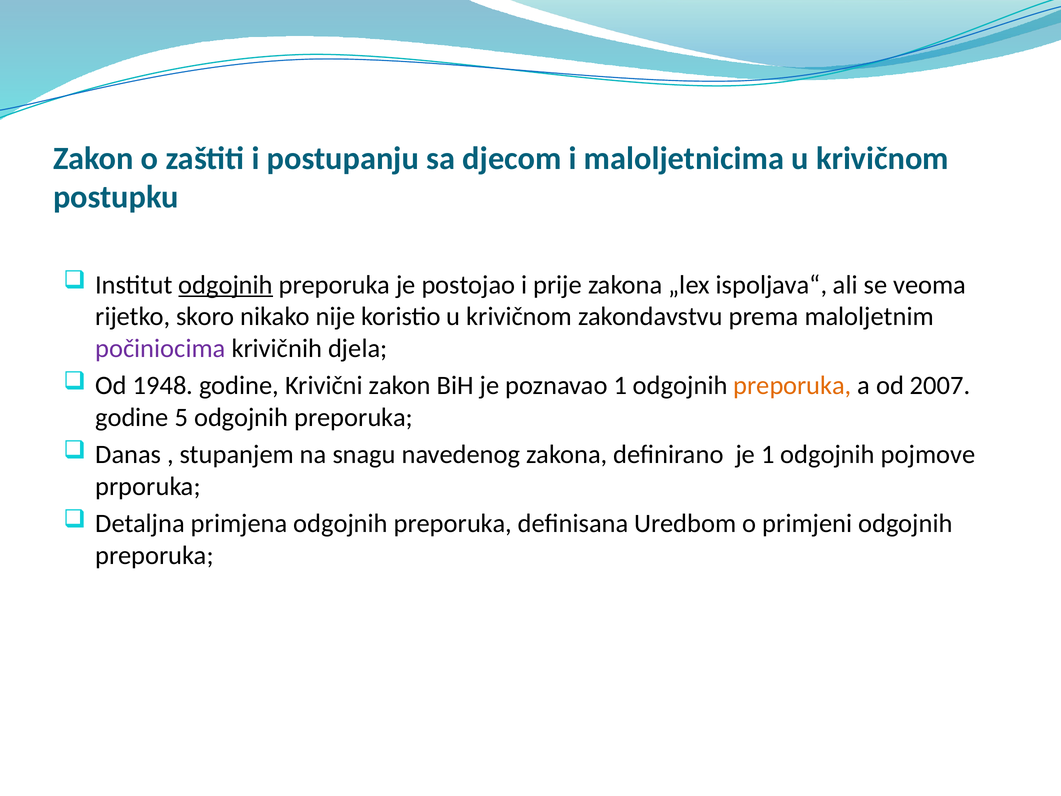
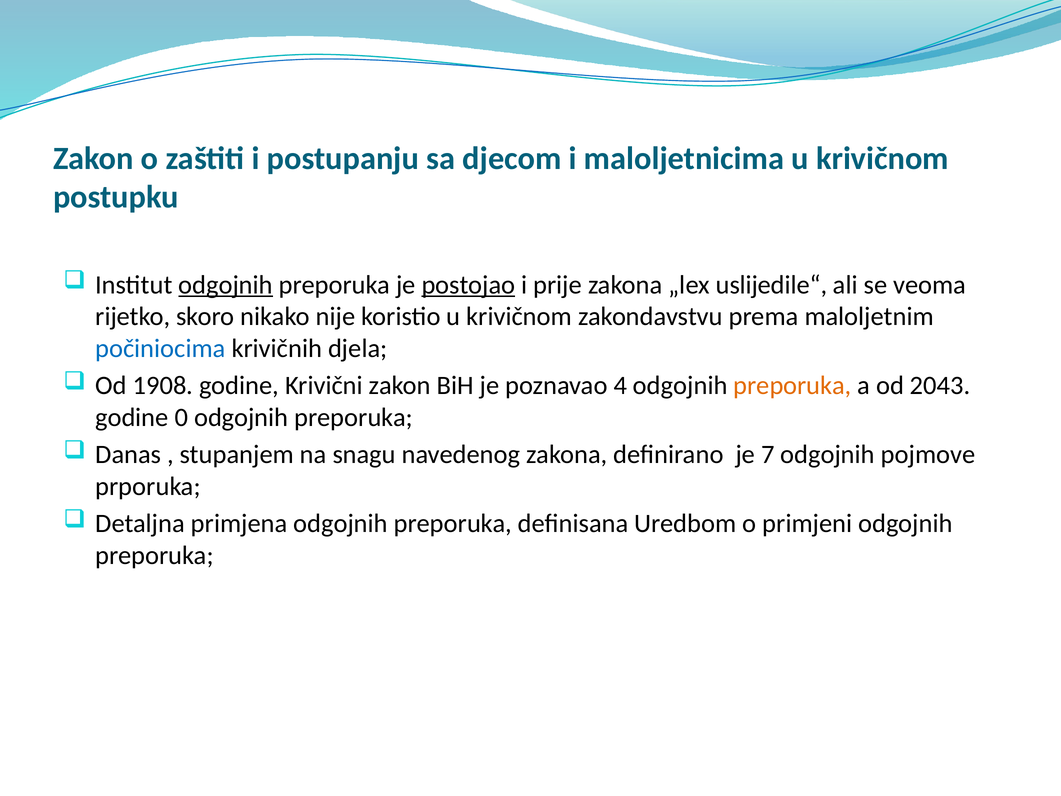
postojao underline: none -> present
ispoljava“: ispoljava“ -> uslijedile“
počiniocima colour: purple -> blue
1948: 1948 -> 1908
poznavao 1: 1 -> 4
2007: 2007 -> 2043
5: 5 -> 0
je 1: 1 -> 7
